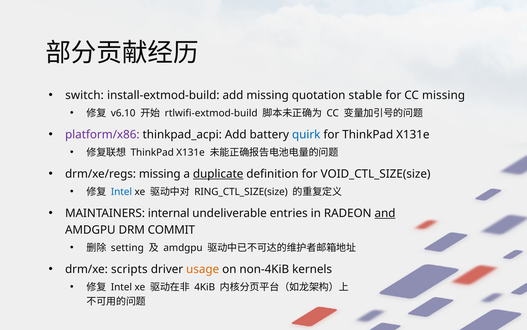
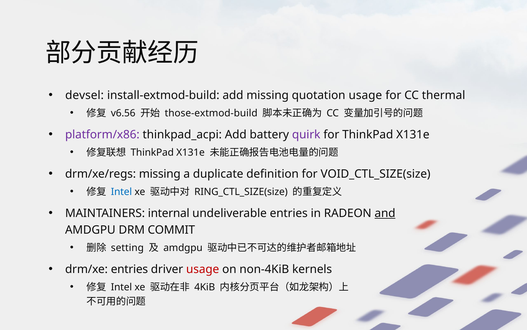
switch: switch -> devsel
quotation stable: stable -> usage
CC missing: missing -> thermal
v6.10: v6.10 -> v6.56
rtlwifi-extmod-build: rtlwifi-extmod-build -> those-extmod-build
quirk colour: blue -> purple
duplicate underline: present -> none
drm/xe scripts: scripts -> entries
usage at (203, 269) colour: orange -> red
